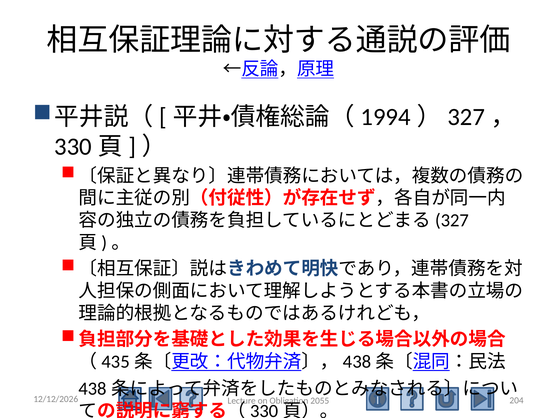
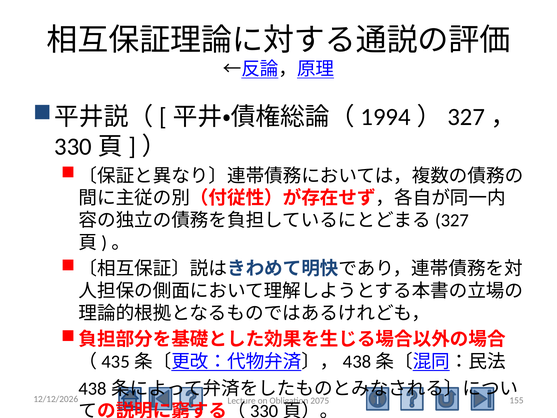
204: 204 -> 155
2055: 2055 -> 2075
